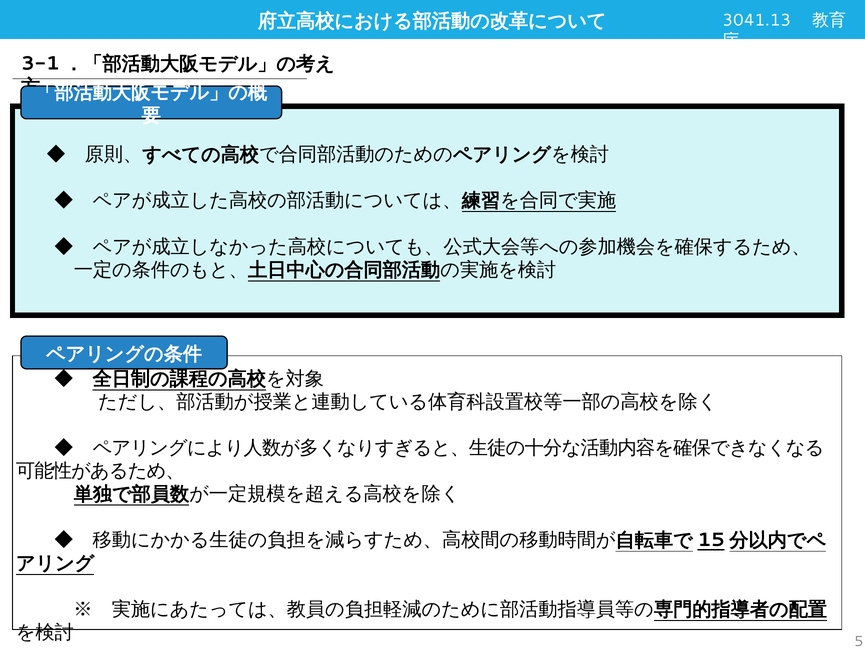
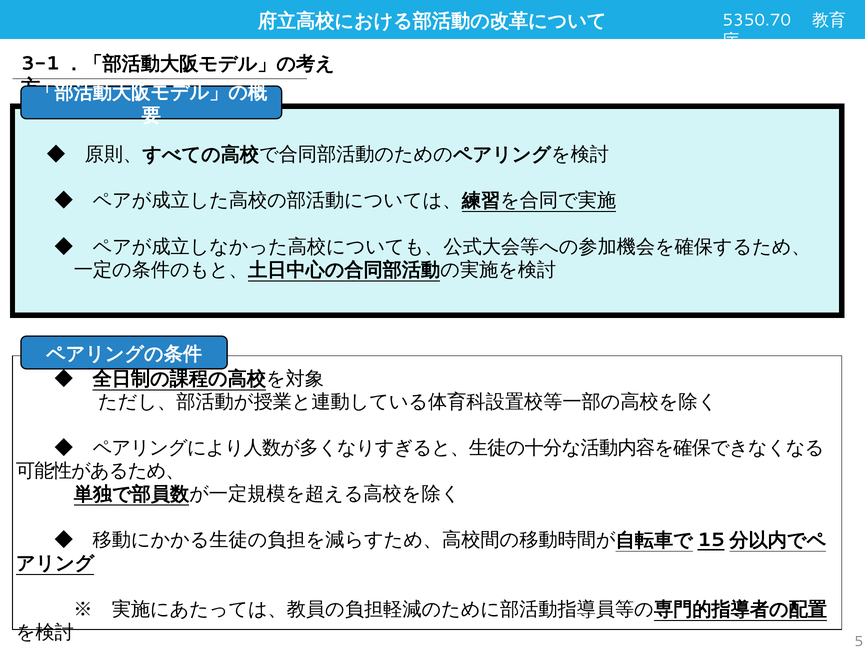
3041.13: 3041.13 -> 5350.70
